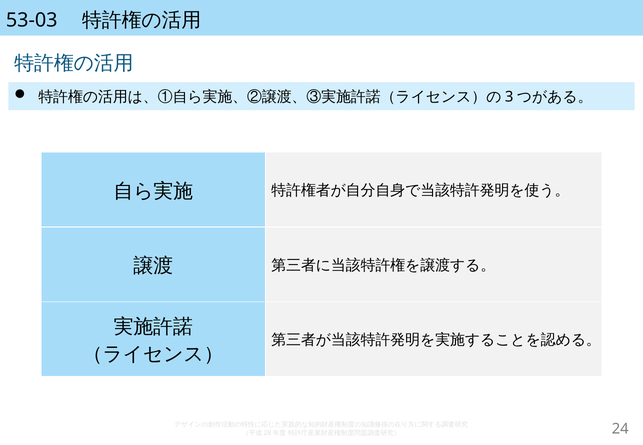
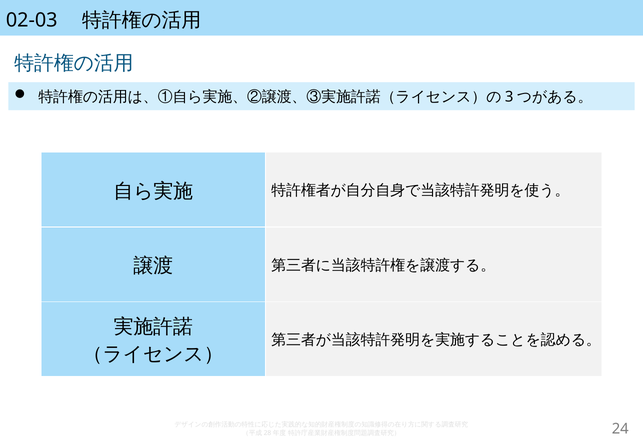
53-03: 53-03 -> 02-03
